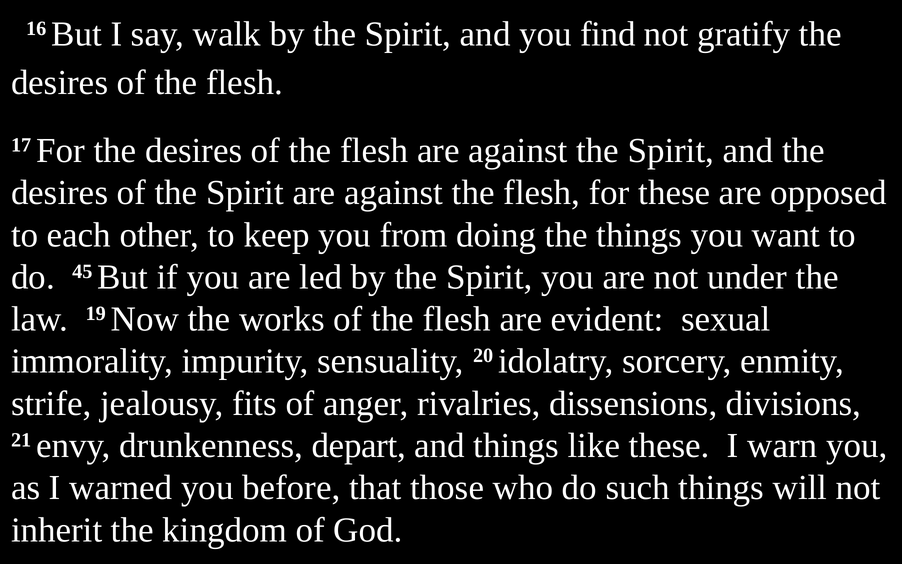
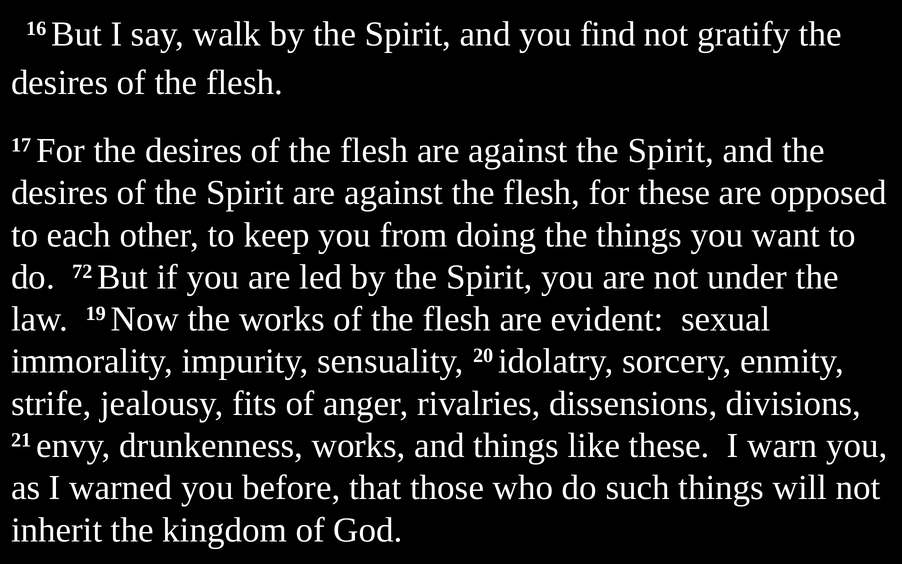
45: 45 -> 72
drunkenness depart: depart -> works
